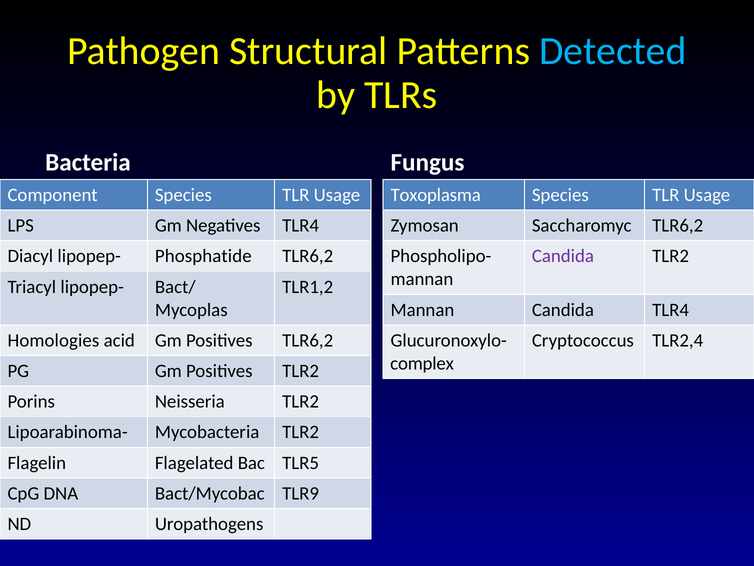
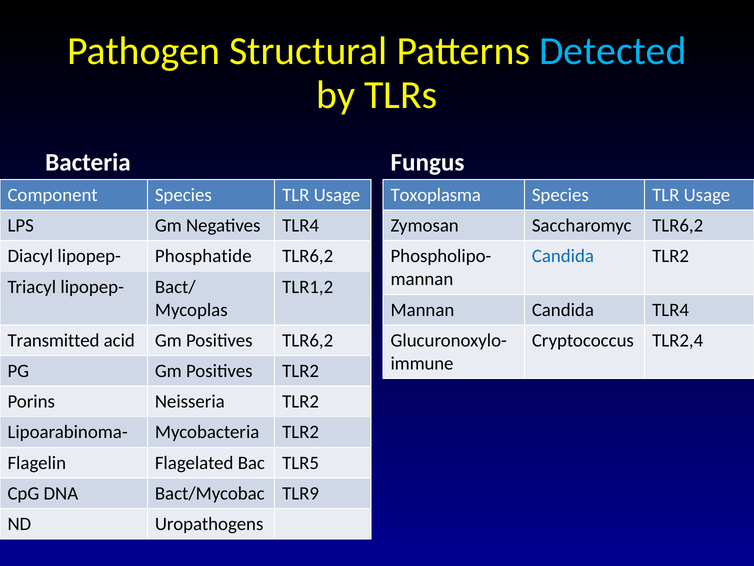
Candida at (563, 256) colour: purple -> blue
Homologies: Homologies -> Transmitted
complex: complex -> immune
